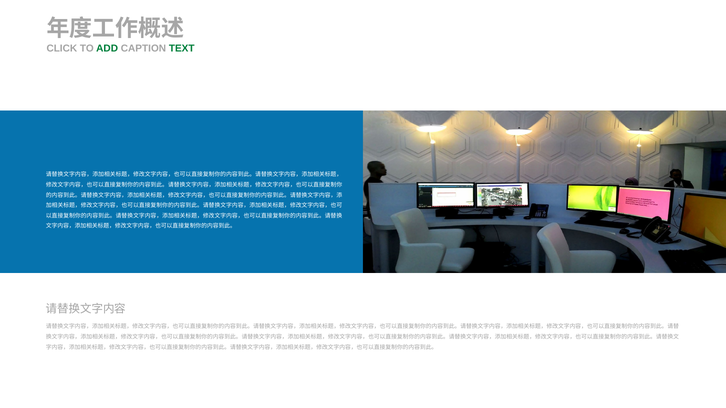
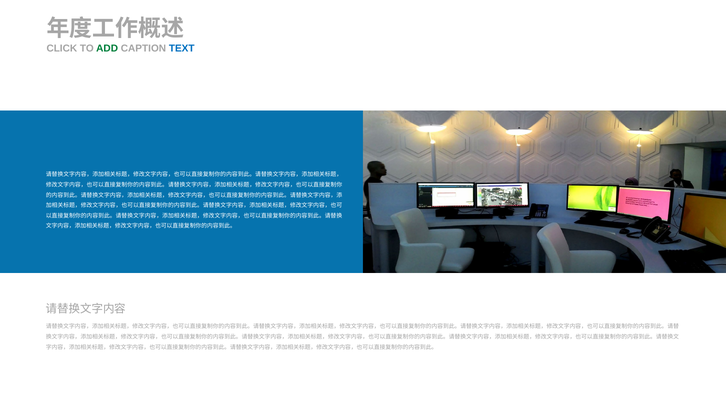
TEXT colour: green -> blue
